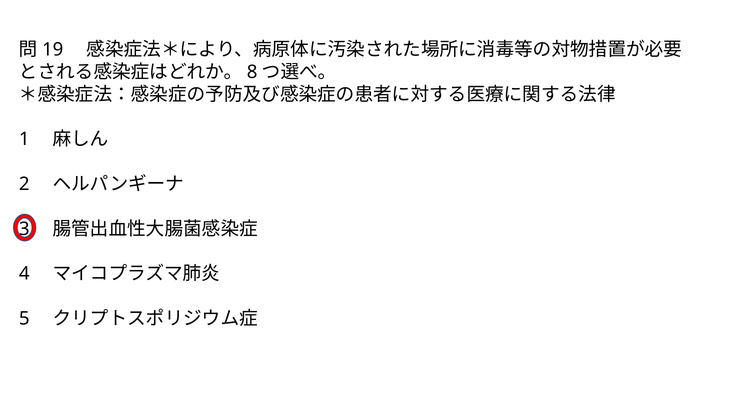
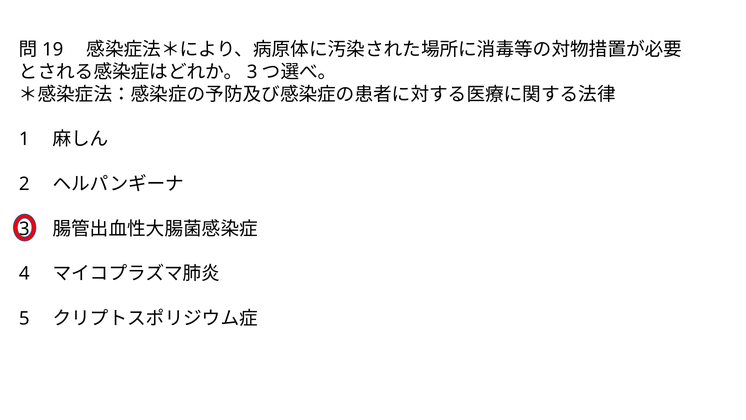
8 at (252, 72): 8 -> 3
